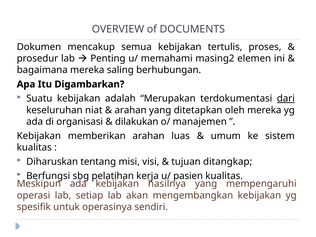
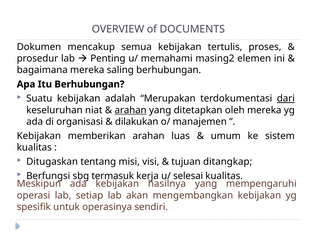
Itu Digambarkan: Digambarkan -> Berhubungan
arahan at (131, 110) underline: none -> present
Diharuskan: Diharuskan -> Ditugaskan
pelatihan: pelatihan -> termasuk
pasien: pasien -> selesai
